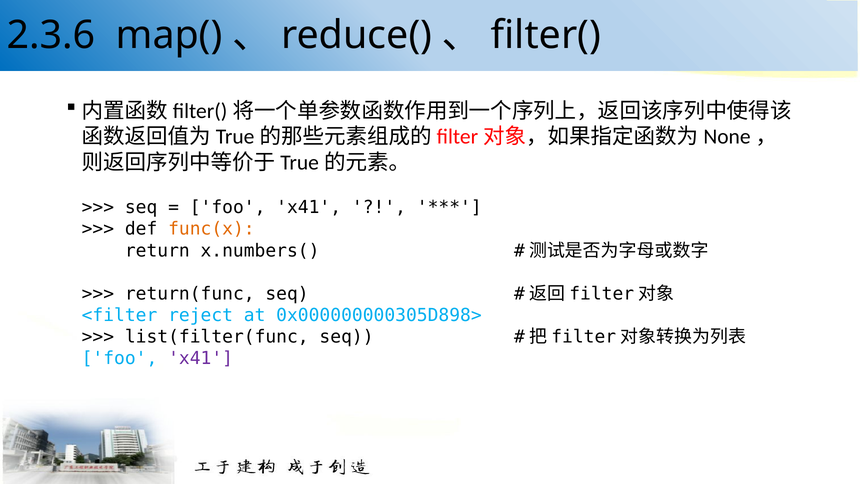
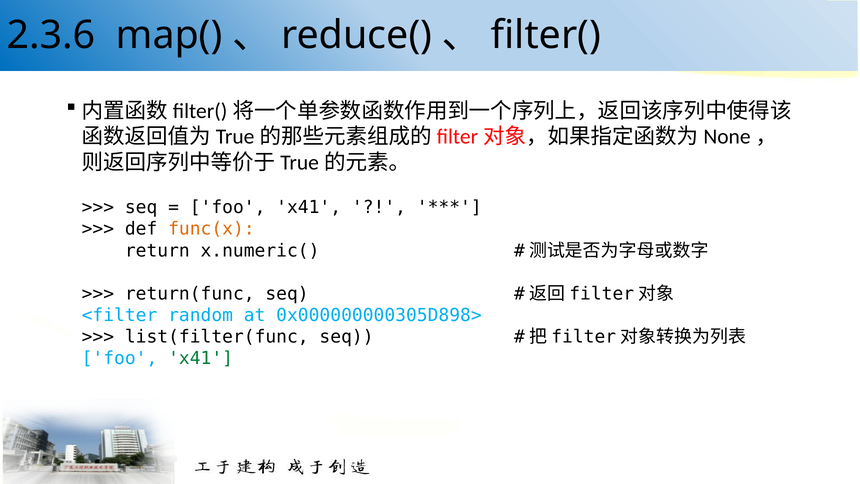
x.numbers(: x.numbers( -> x.numeric(
reject: reject -> random
x41 at (201, 358) colour: purple -> green
